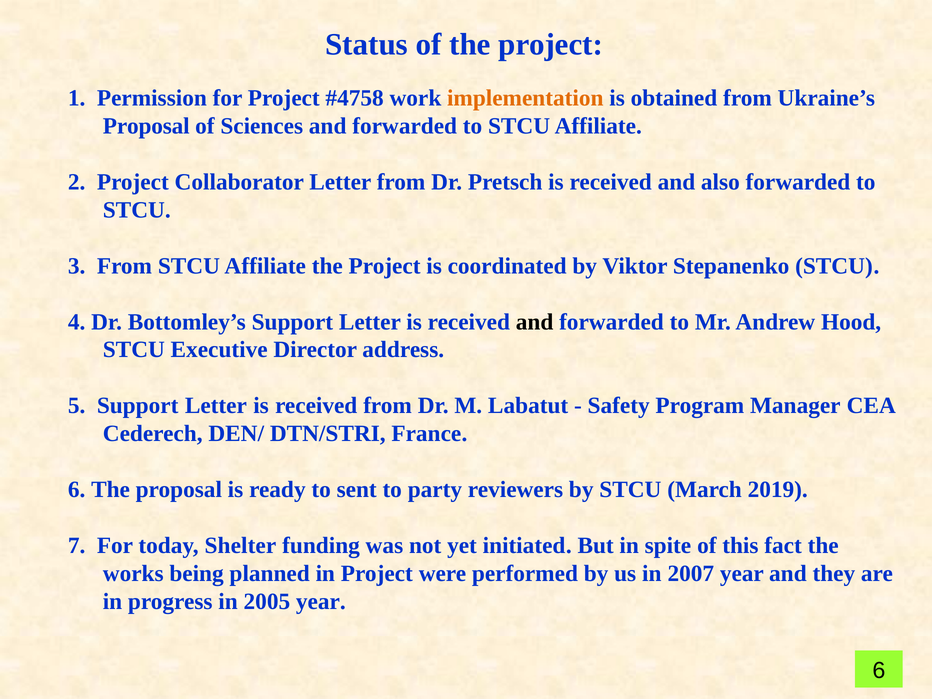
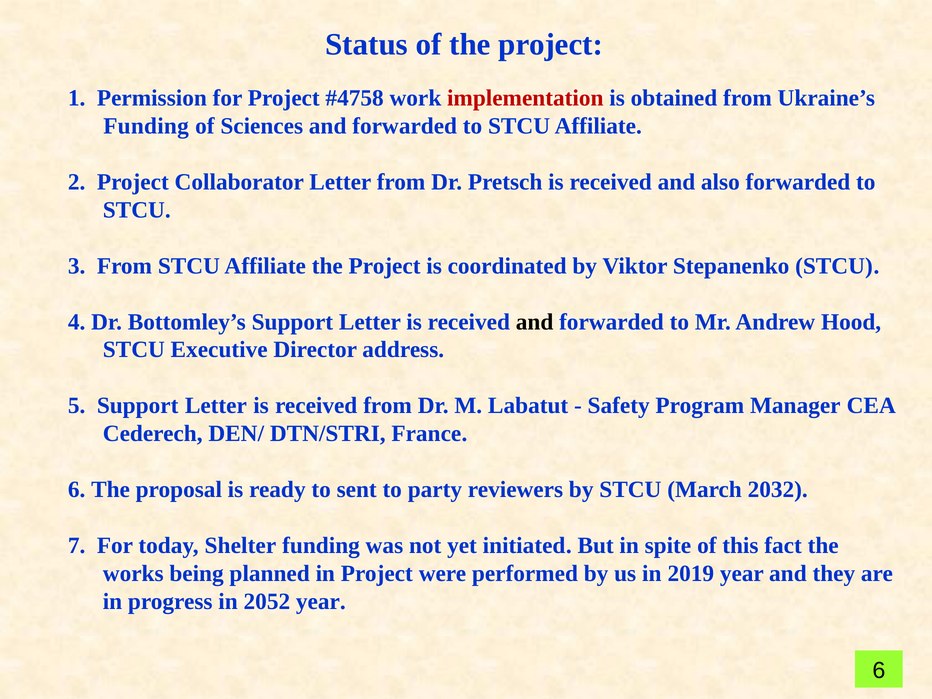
implementation colour: orange -> red
Proposal at (146, 126): Proposal -> Funding
2019: 2019 -> 2032
2007: 2007 -> 2019
2005: 2005 -> 2052
